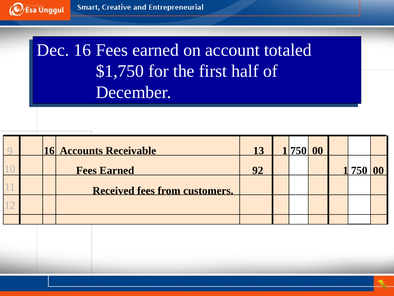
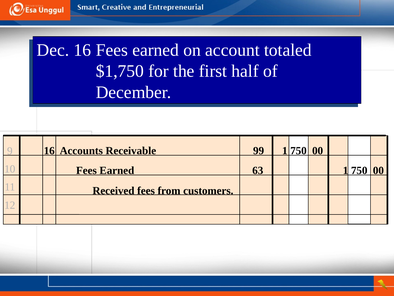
13: 13 -> 99
92: 92 -> 63
